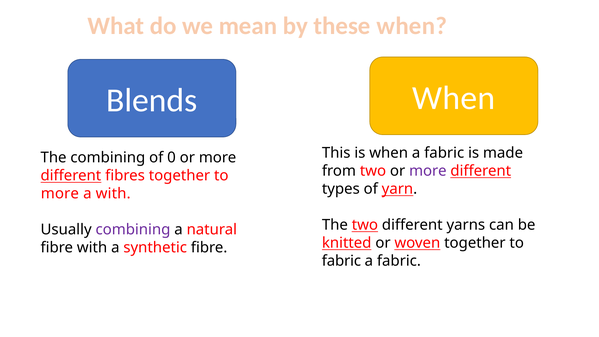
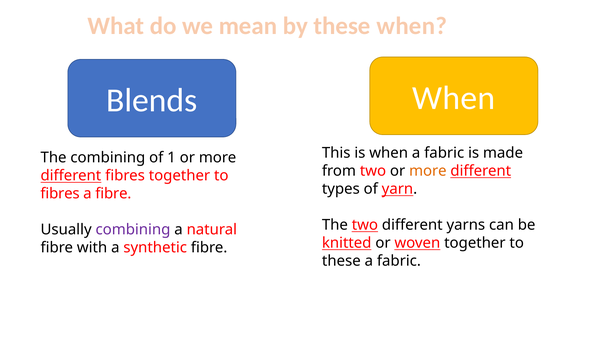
0: 0 -> 1
more at (428, 171) colour: purple -> orange
more at (60, 194): more -> fibres
a with: with -> fibre
fabric at (341, 261): fabric -> these
